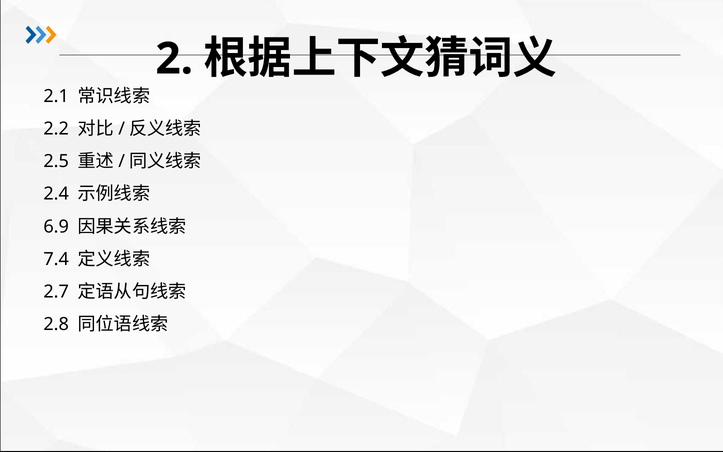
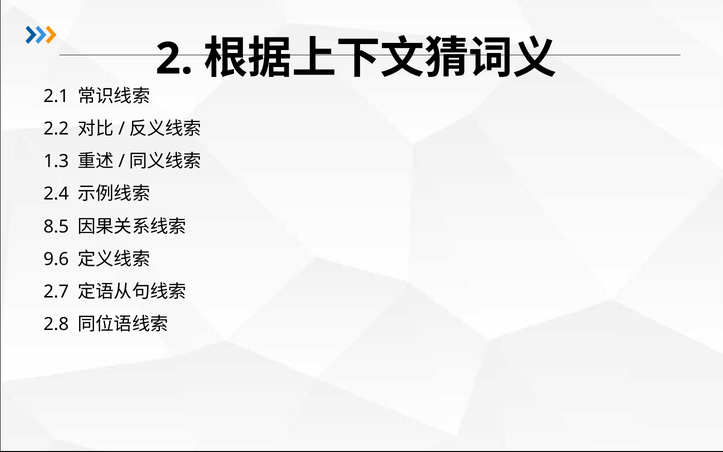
2.5: 2.5 -> 1.3
6.9: 6.9 -> 8.5
7.4: 7.4 -> 9.6
